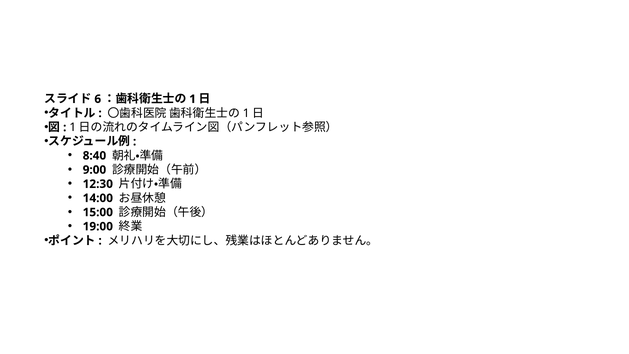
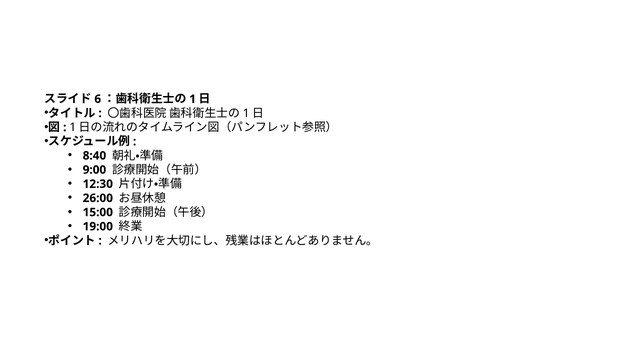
14:00: 14:00 -> 26:00
